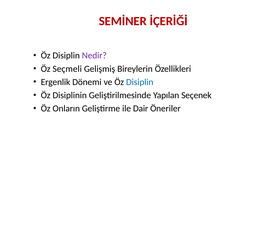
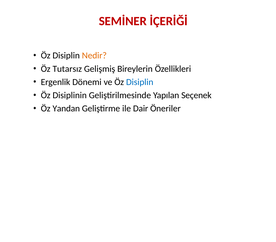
Nedir colour: purple -> orange
Seçmeli: Seçmeli -> Tutarsız
Onların: Onların -> Yandan
